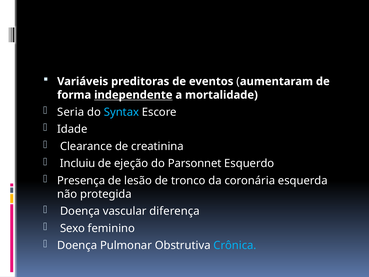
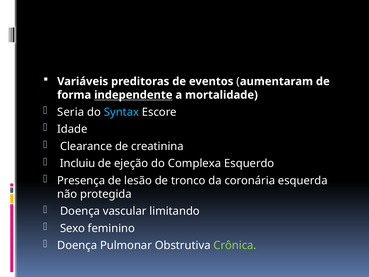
Parsonnet: Parsonnet -> Complexa
diferença: diferença -> limitando
Crônica colour: light blue -> light green
